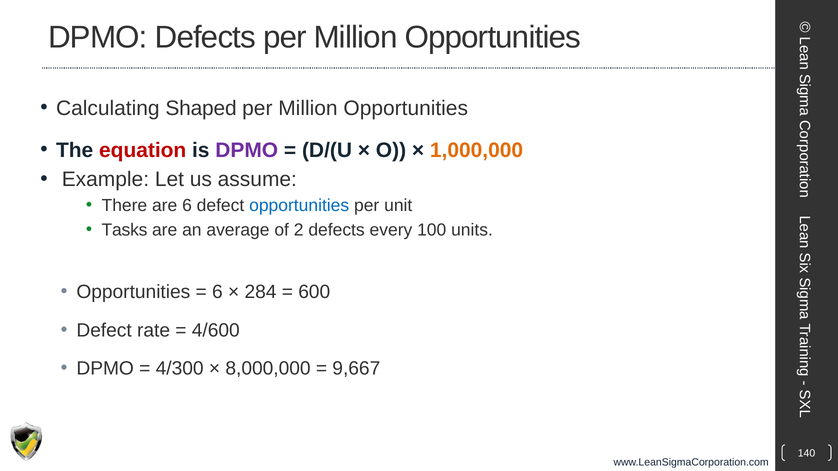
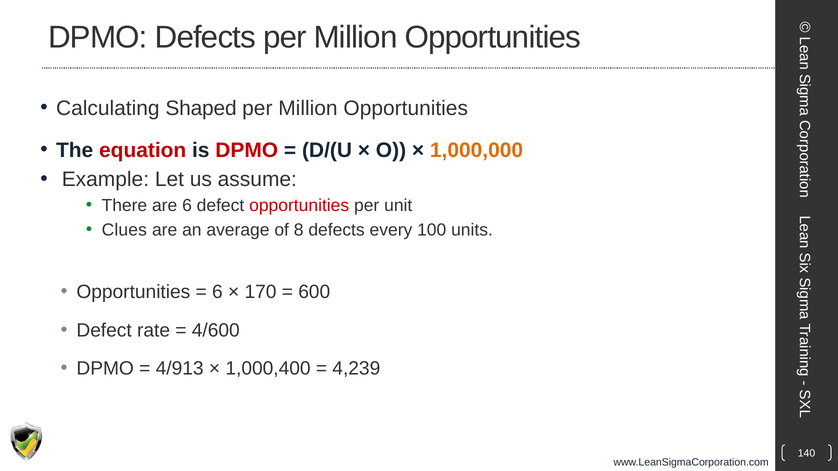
DPMO at (247, 150) colour: purple -> red
opportunities at (299, 206) colour: blue -> red
Tasks: Tasks -> Clues
2: 2 -> 8
284: 284 -> 170
4/300: 4/300 -> 4/913
8,000,000: 8,000,000 -> 1,000,400
9,667: 9,667 -> 4,239
